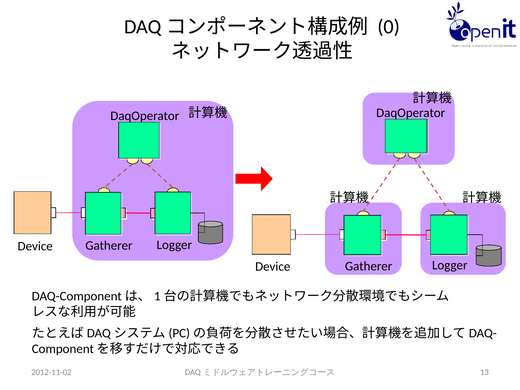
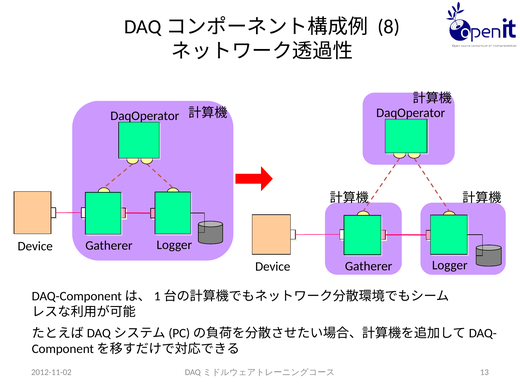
0: 0 -> 8
